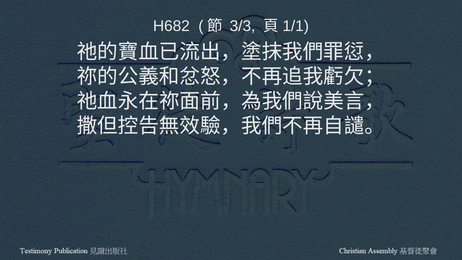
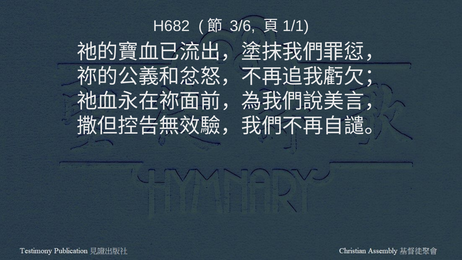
3/3: 3/3 -> 3/6
